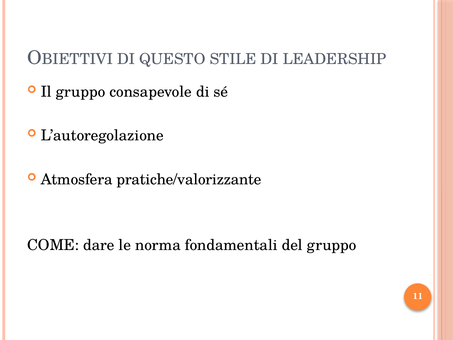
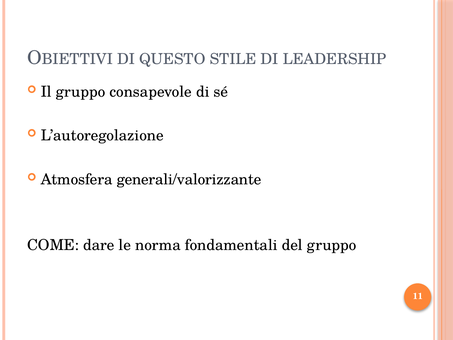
pratiche/valorizzante: pratiche/valorizzante -> generali/valorizzante
